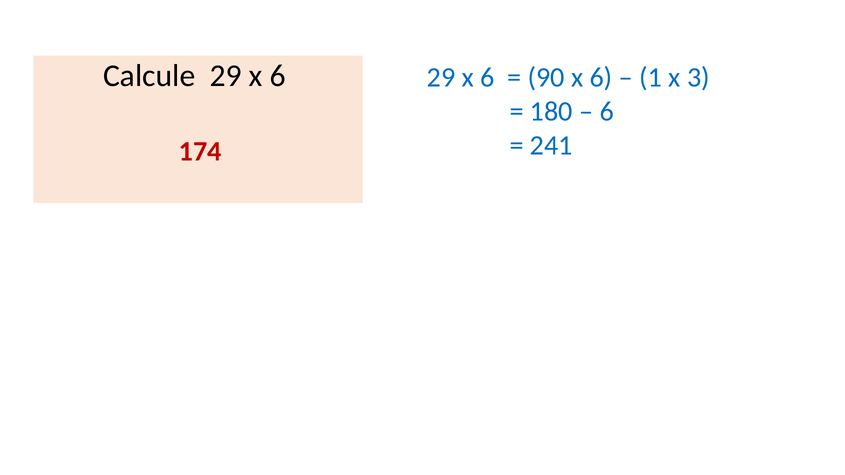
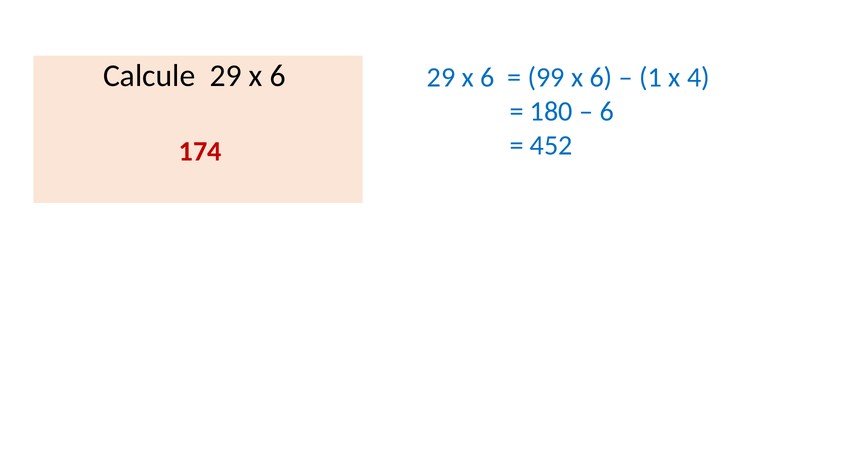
90: 90 -> 99
3: 3 -> 4
241: 241 -> 452
